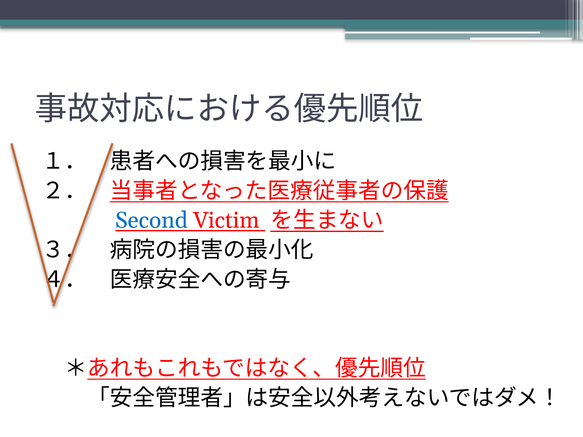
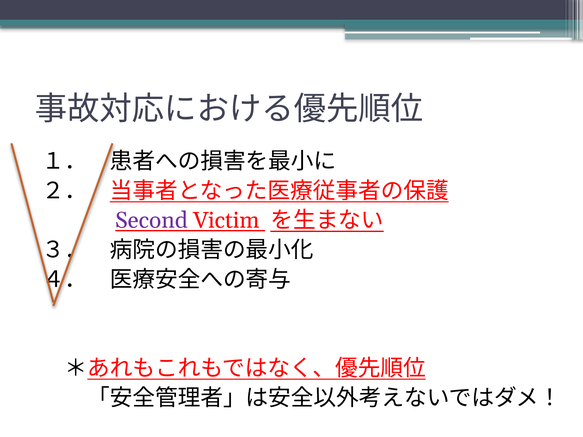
Second colour: blue -> purple
